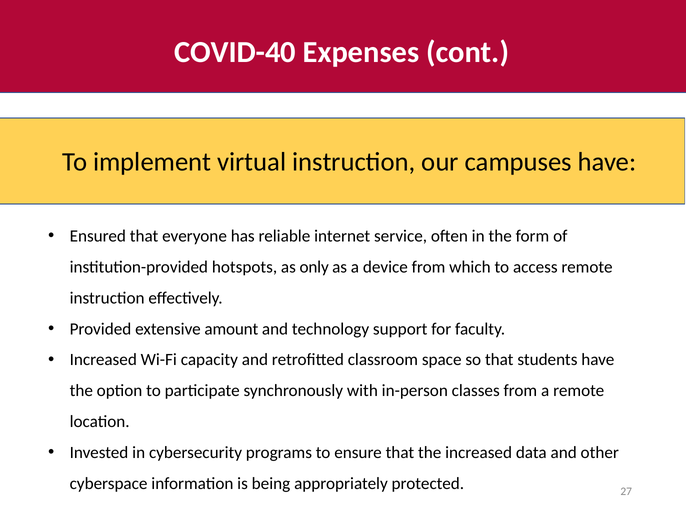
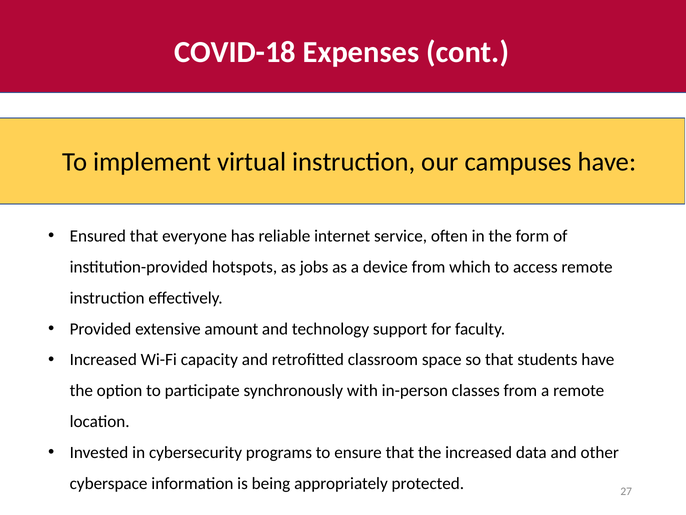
COVID-40: COVID-40 -> COVID-18
only: only -> jobs
